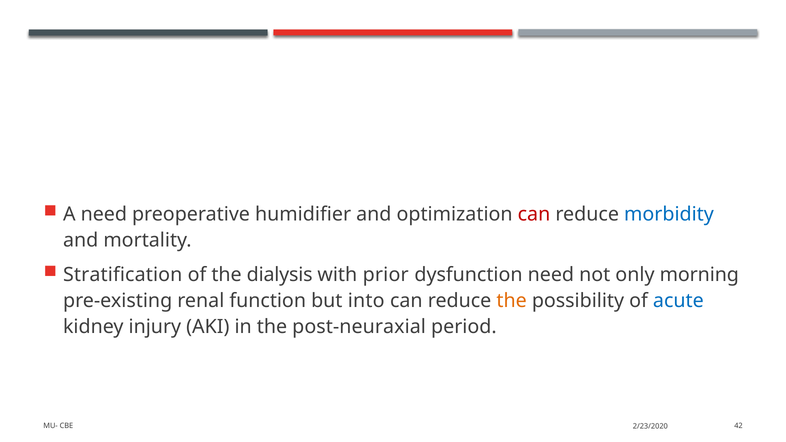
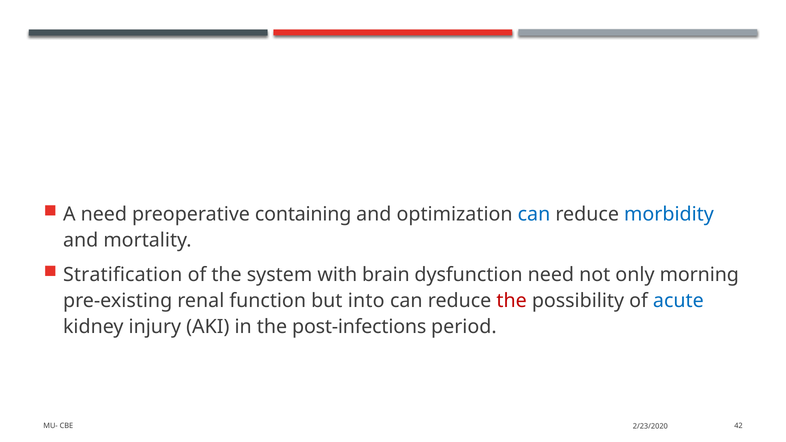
humidifier: humidifier -> containing
can at (534, 214) colour: red -> blue
dialysis: dialysis -> system
prior: prior -> brain
the at (512, 301) colour: orange -> red
post-neuraxial: post-neuraxial -> post-infections
